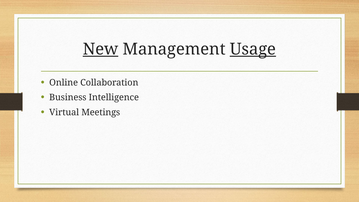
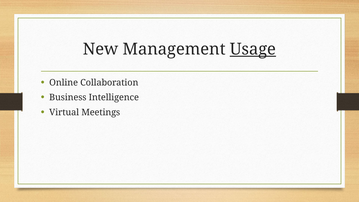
New underline: present -> none
